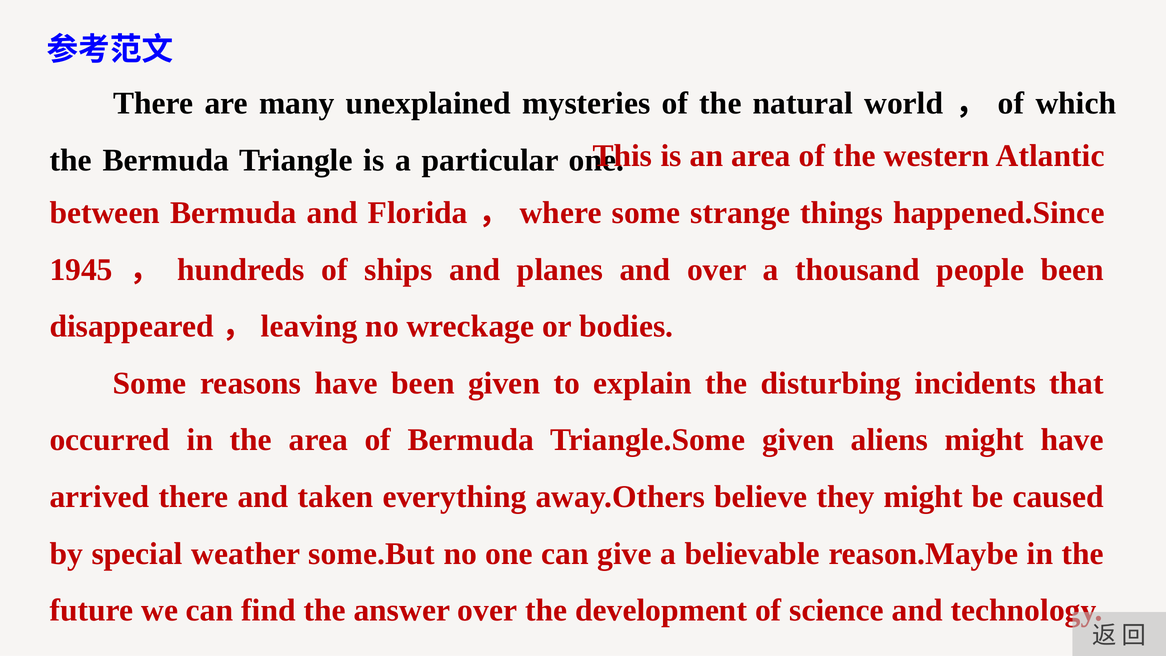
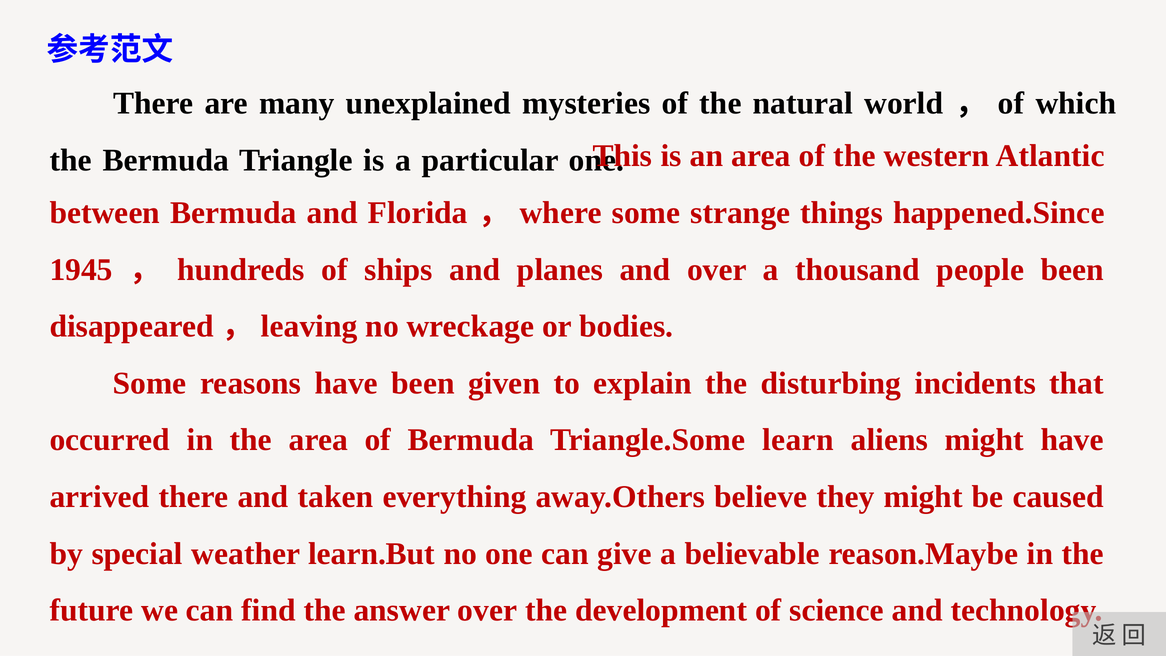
Triangle.Some given: given -> learn
some.But: some.But -> learn.But
